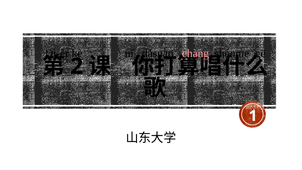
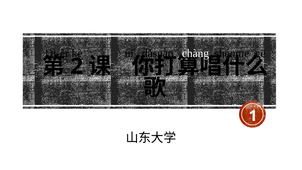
chàng colour: pink -> white
